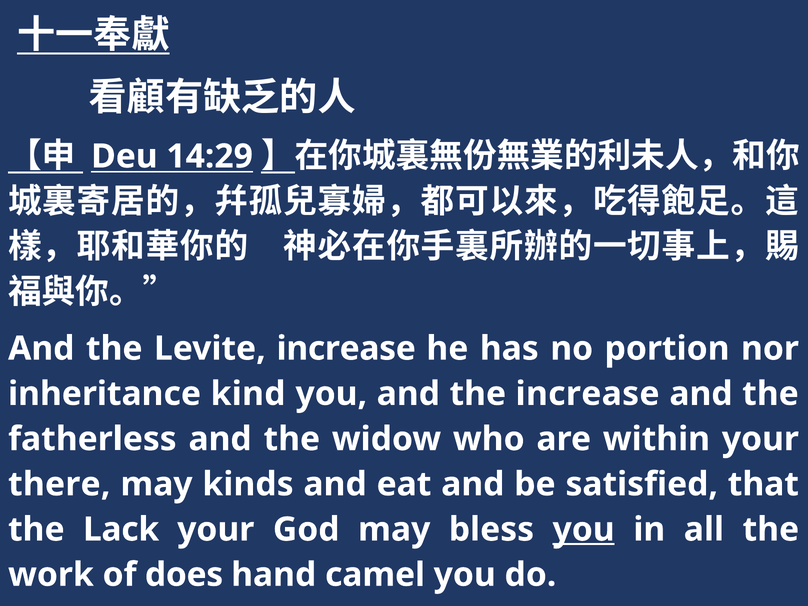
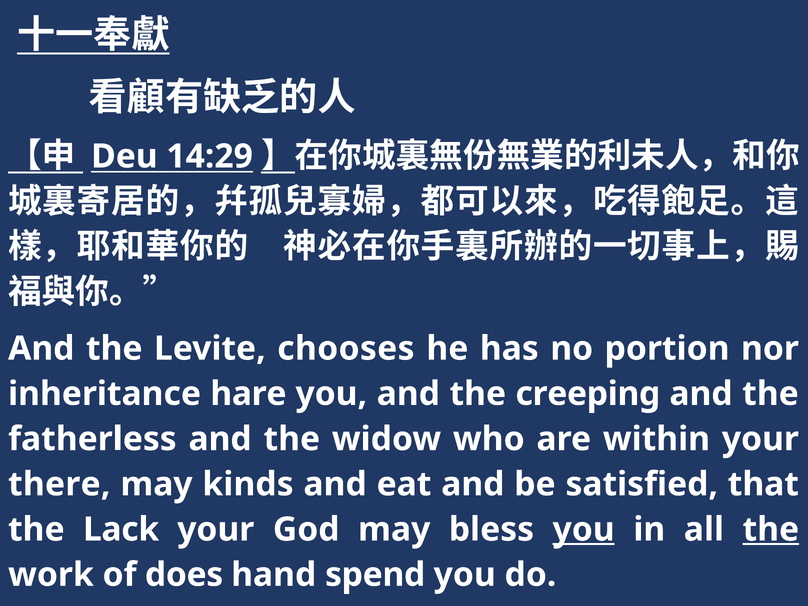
Levite increase: increase -> chooses
kind: kind -> hare
the increase: increase -> creeping
the at (771, 529) underline: none -> present
camel: camel -> spend
